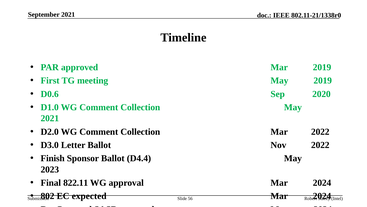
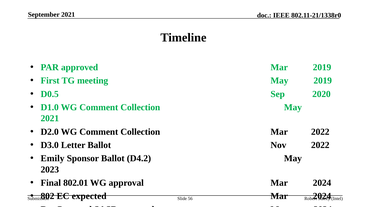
D0.6: D0.6 -> D0.5
Finish: Finish -> Emily
D4.4: D4.4 -> D4.2
822.11: 822.11 -> 802.01
